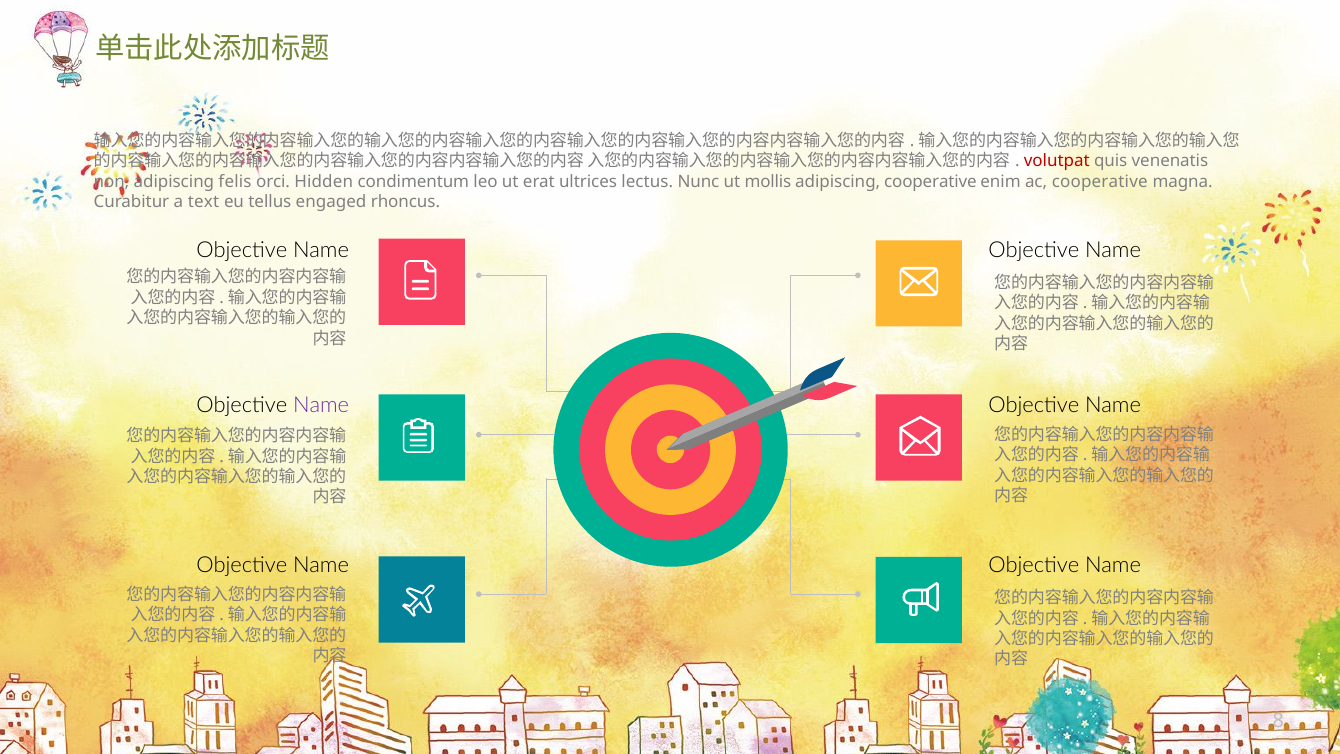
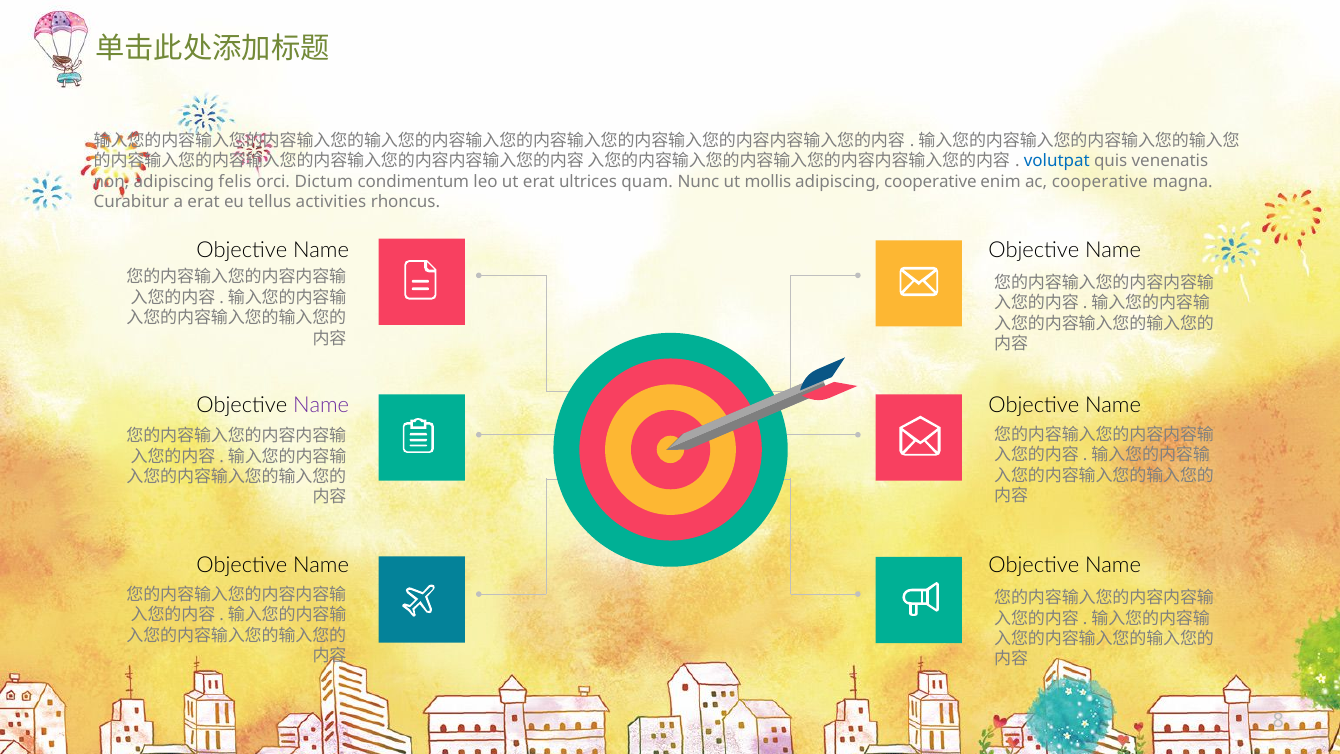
volutpat colour: red -> blue
Hidden: Hidden -> Dictum
lectus: lectus -> quam
a text: text -> erat
engaged: engaged -> activities
